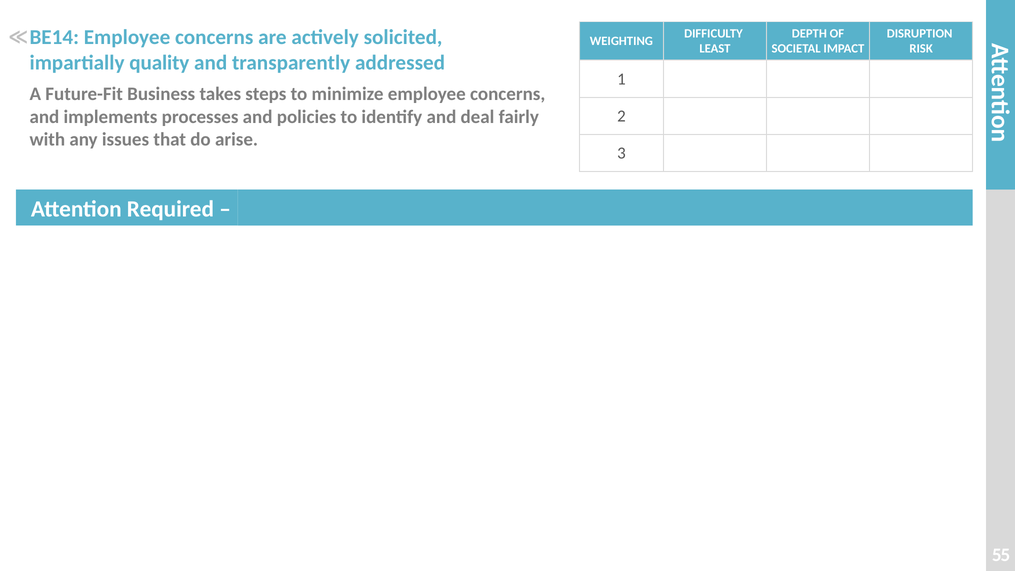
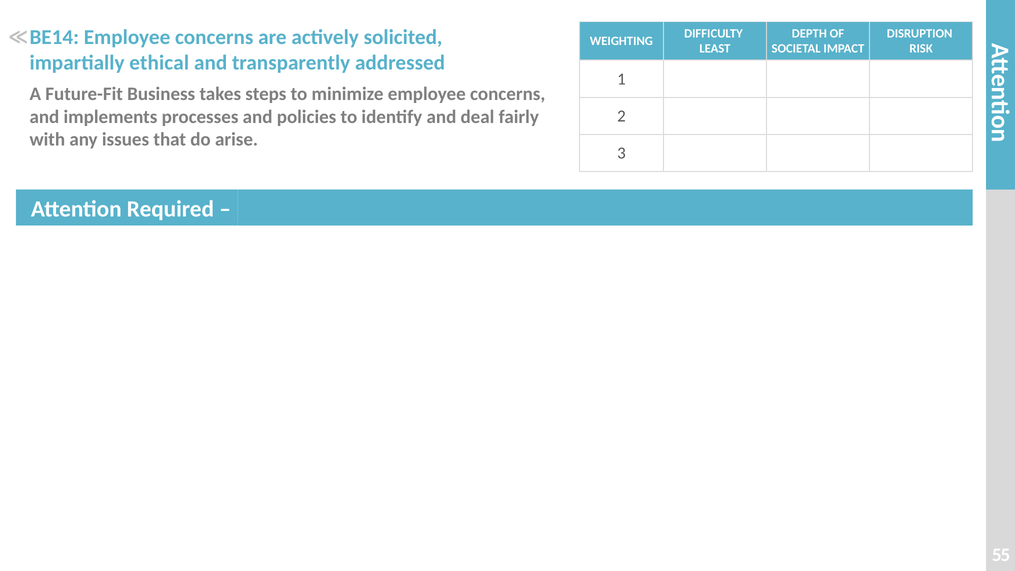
quality: quality -> ethical
